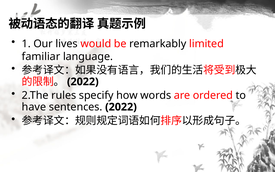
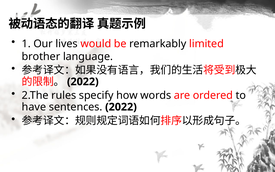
familiar: familiar -> brother
